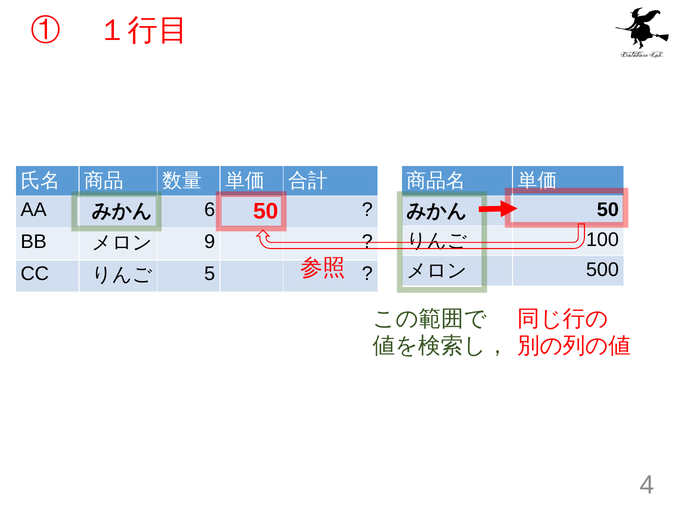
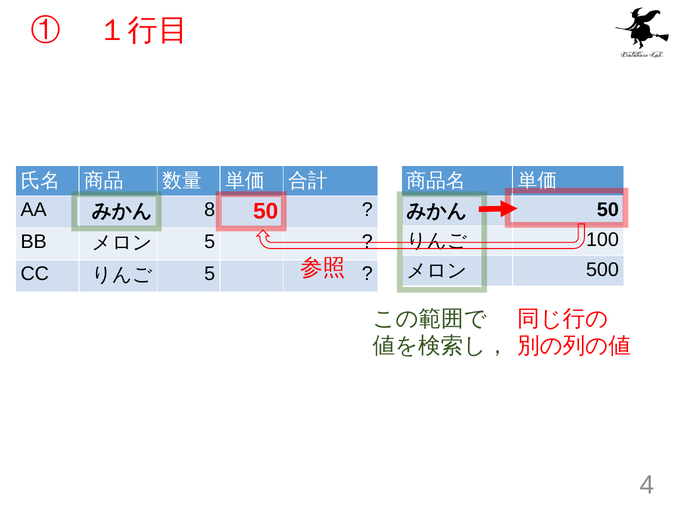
6: 6 -> 8
9 at (210, 242): 9 -> 5
